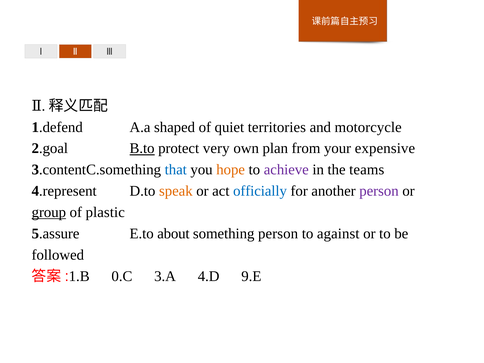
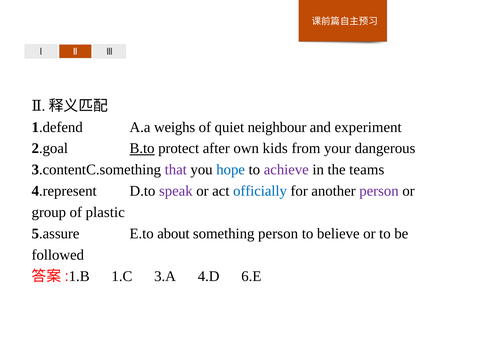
shaped: shaped -> weighs
territories: territories -> neighbour
motorcycle: motorcycle -> experiment
very: very -> after
plan: plan -> kids
expensive: expensive -> dangerous
that colour: blue -> purple
hope colour: orange -> blue
speak colour: orange -> purple
group underline: present -> none
against: against -> believe
0.C: 0.C -> 1.C
9.E: 9.E -> 6.E
